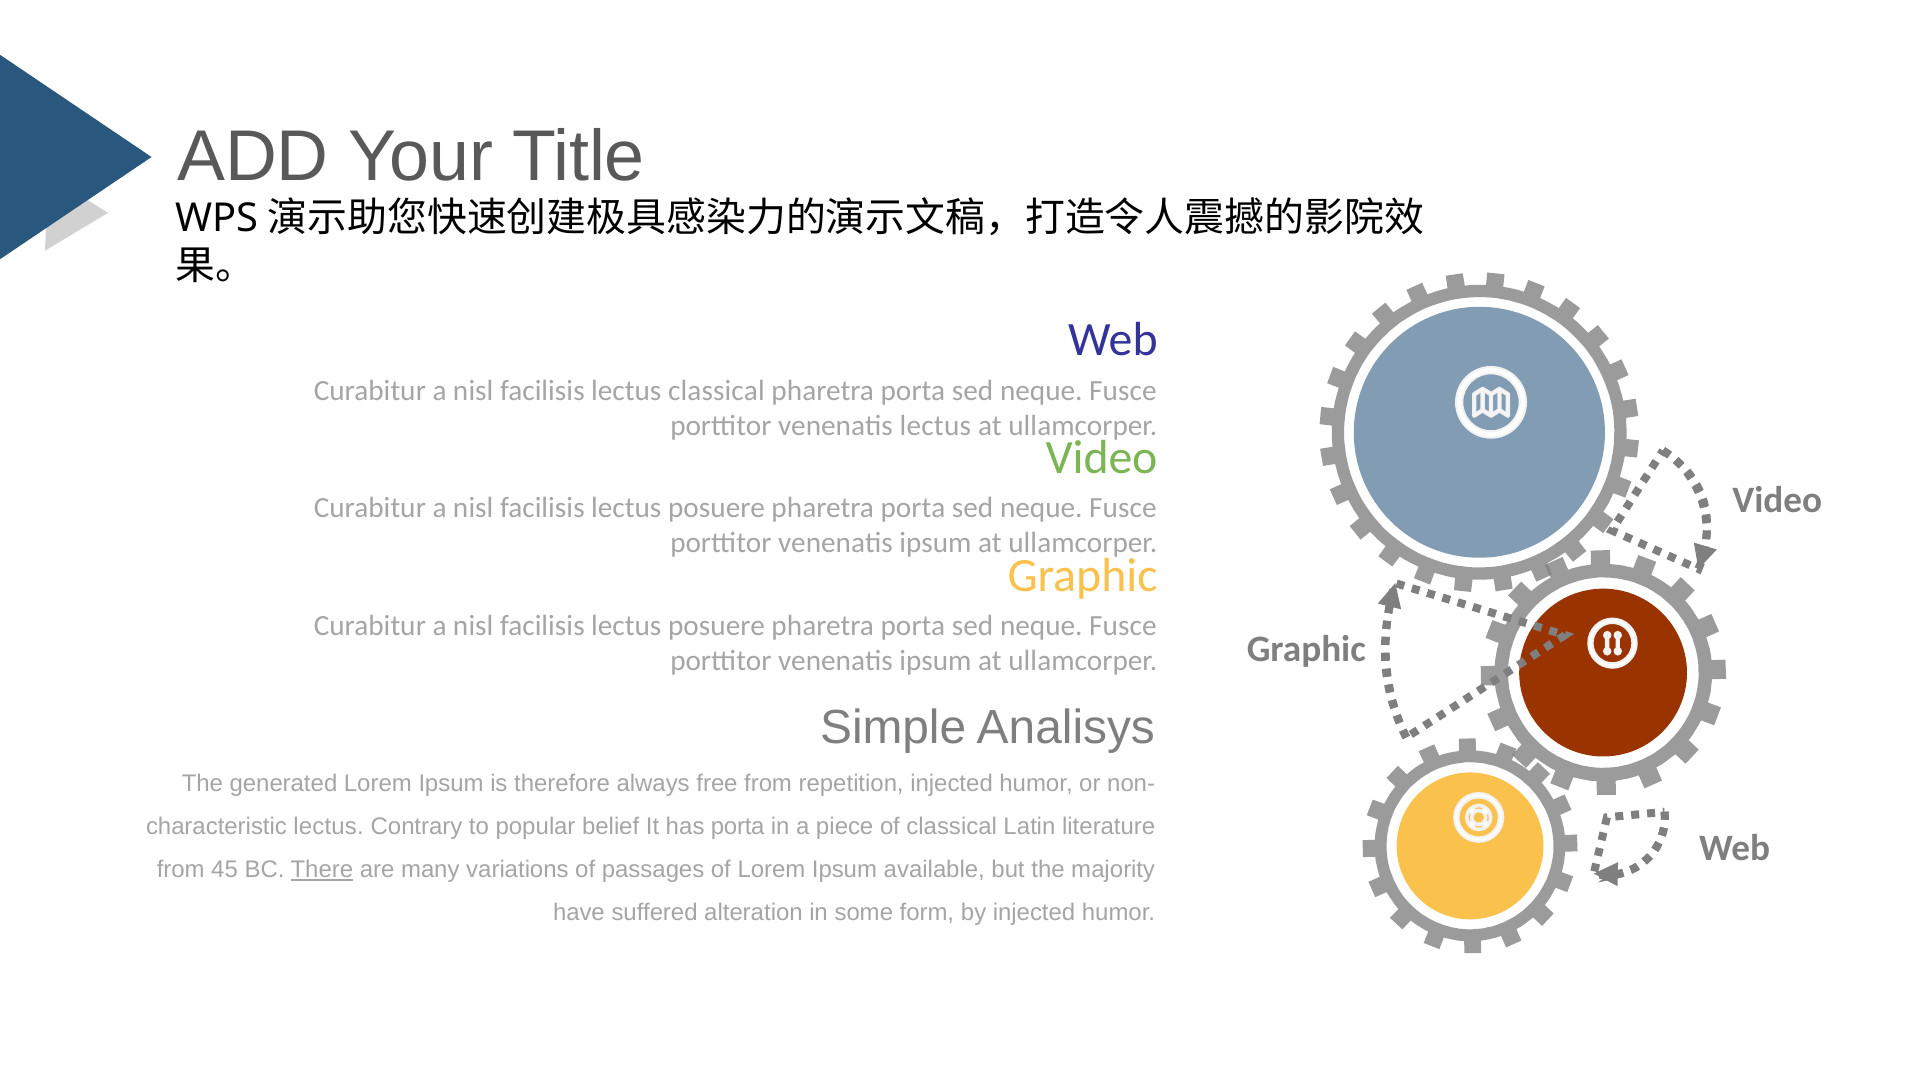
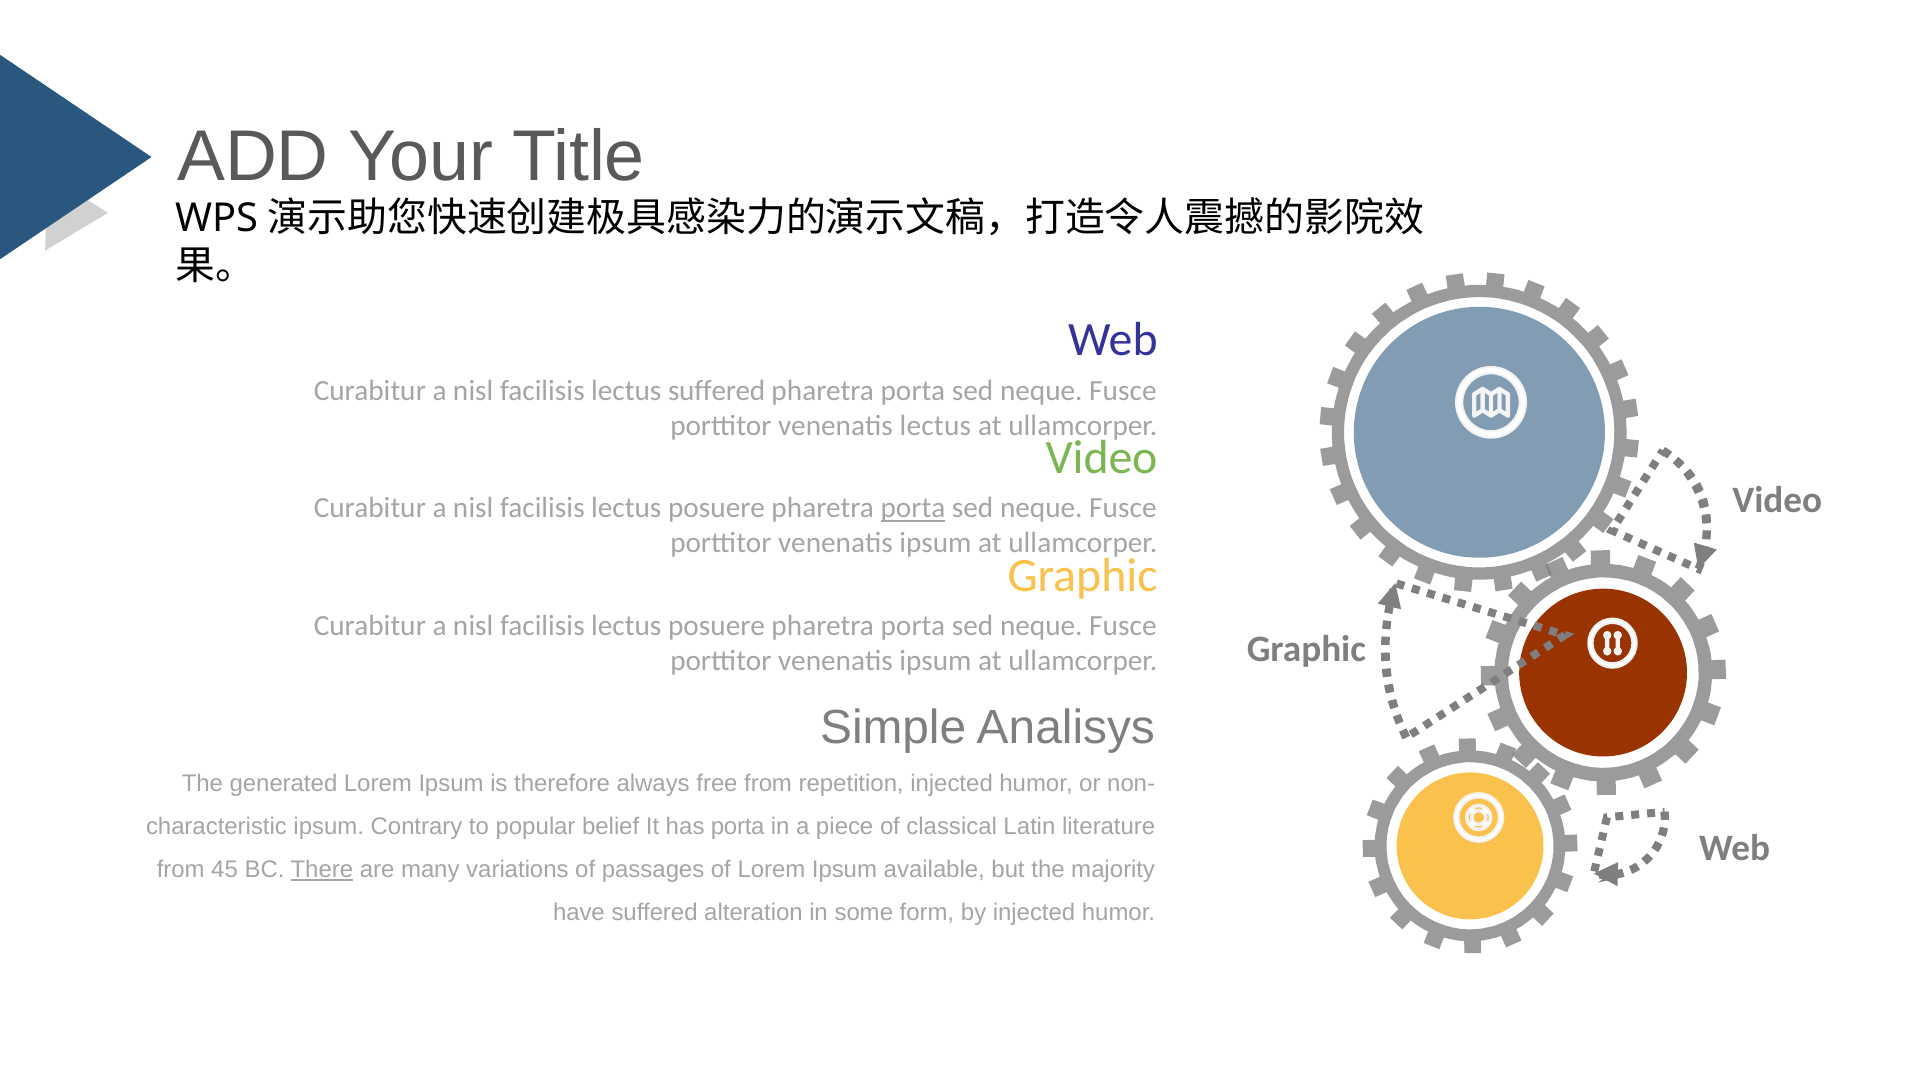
lectus classical: classical -> suffered
porta at (913, 508) underline: none -> present
lectus at (329, 826): lectus -> ipsum
